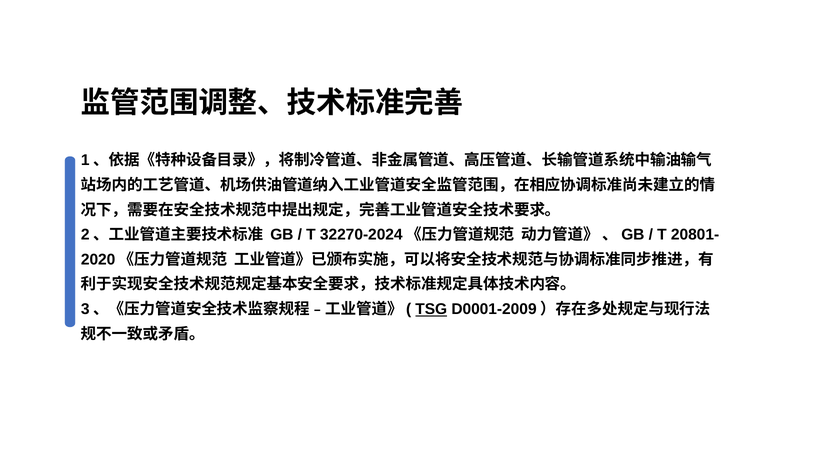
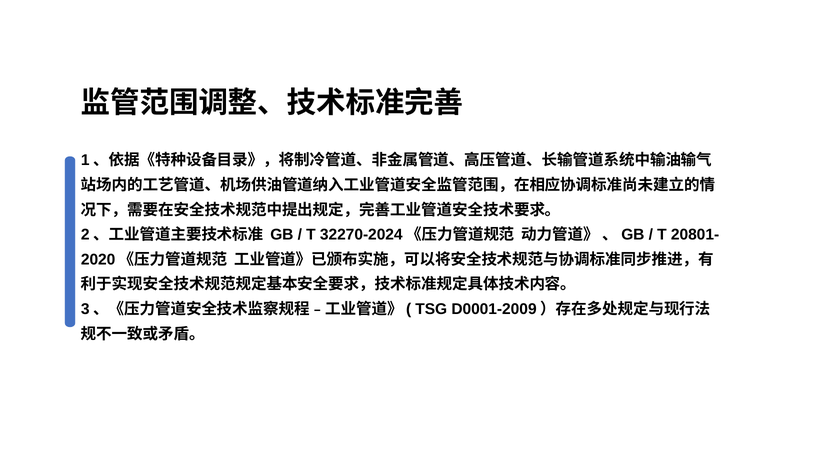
TSG underline: present -> none
